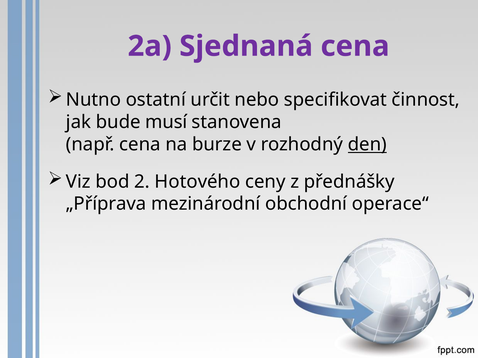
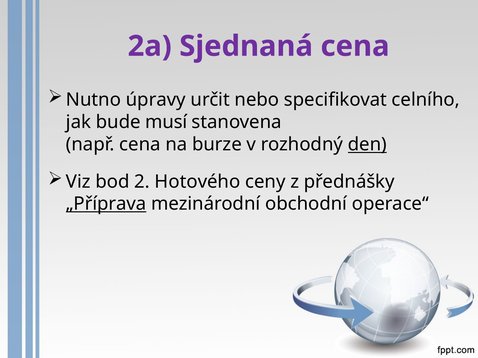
ostatní: ostatní -> úpravy
činnost: činnost -> celního
„Příprava underline: none -> present
